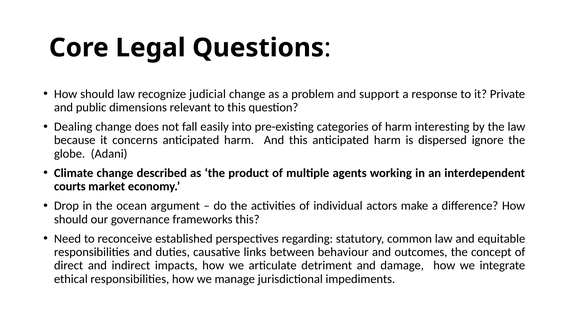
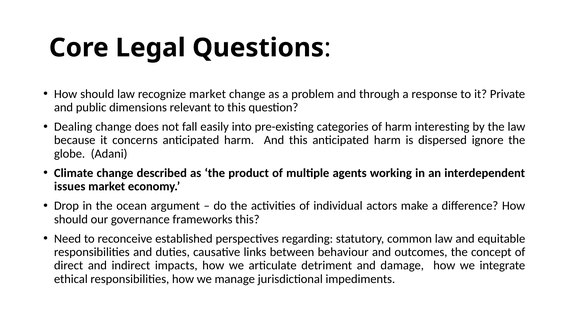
recognize judicial: judicial -> market
support: support -> through
courts: courts -> issues
